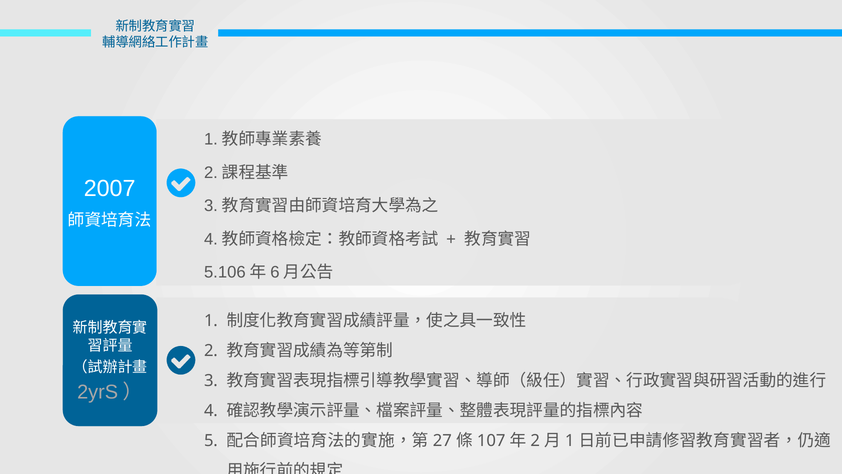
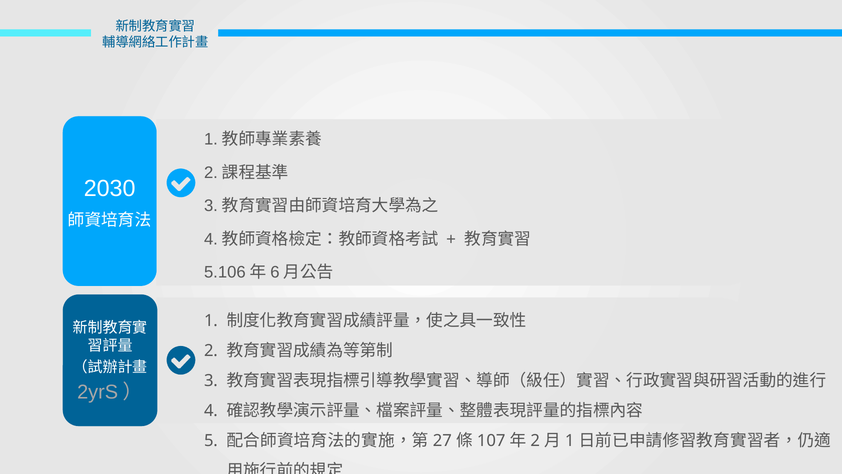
2007: 2007 -> 2030
